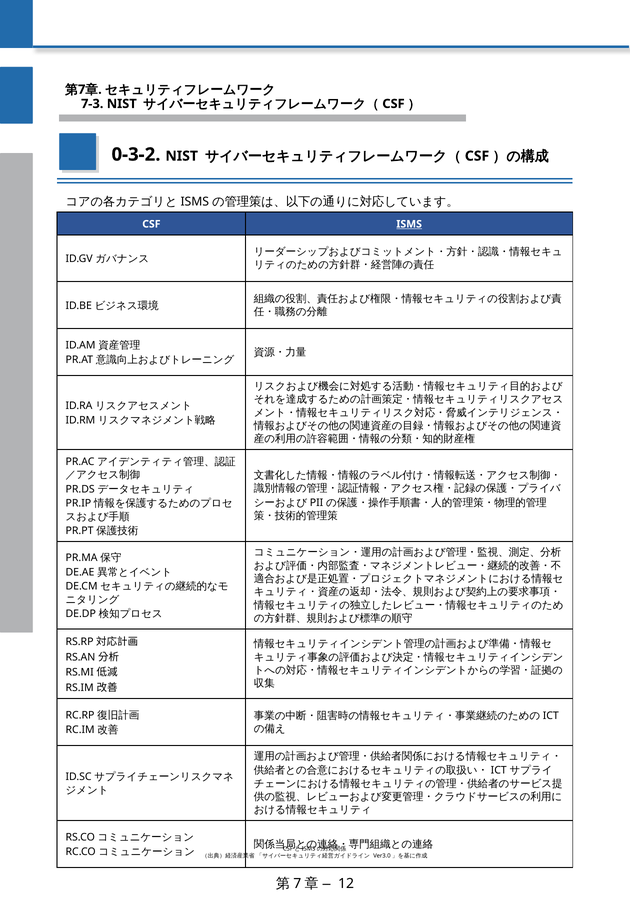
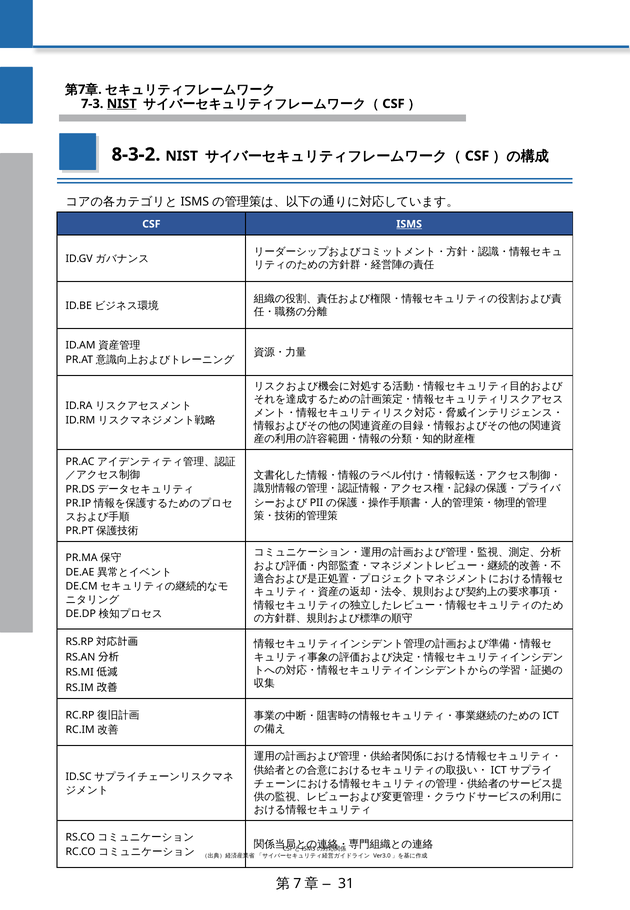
NIST at (122, 104) underline: none -> present
0-3-2: 0-3-2 -> 8-3-2
12: 12 -> 31
